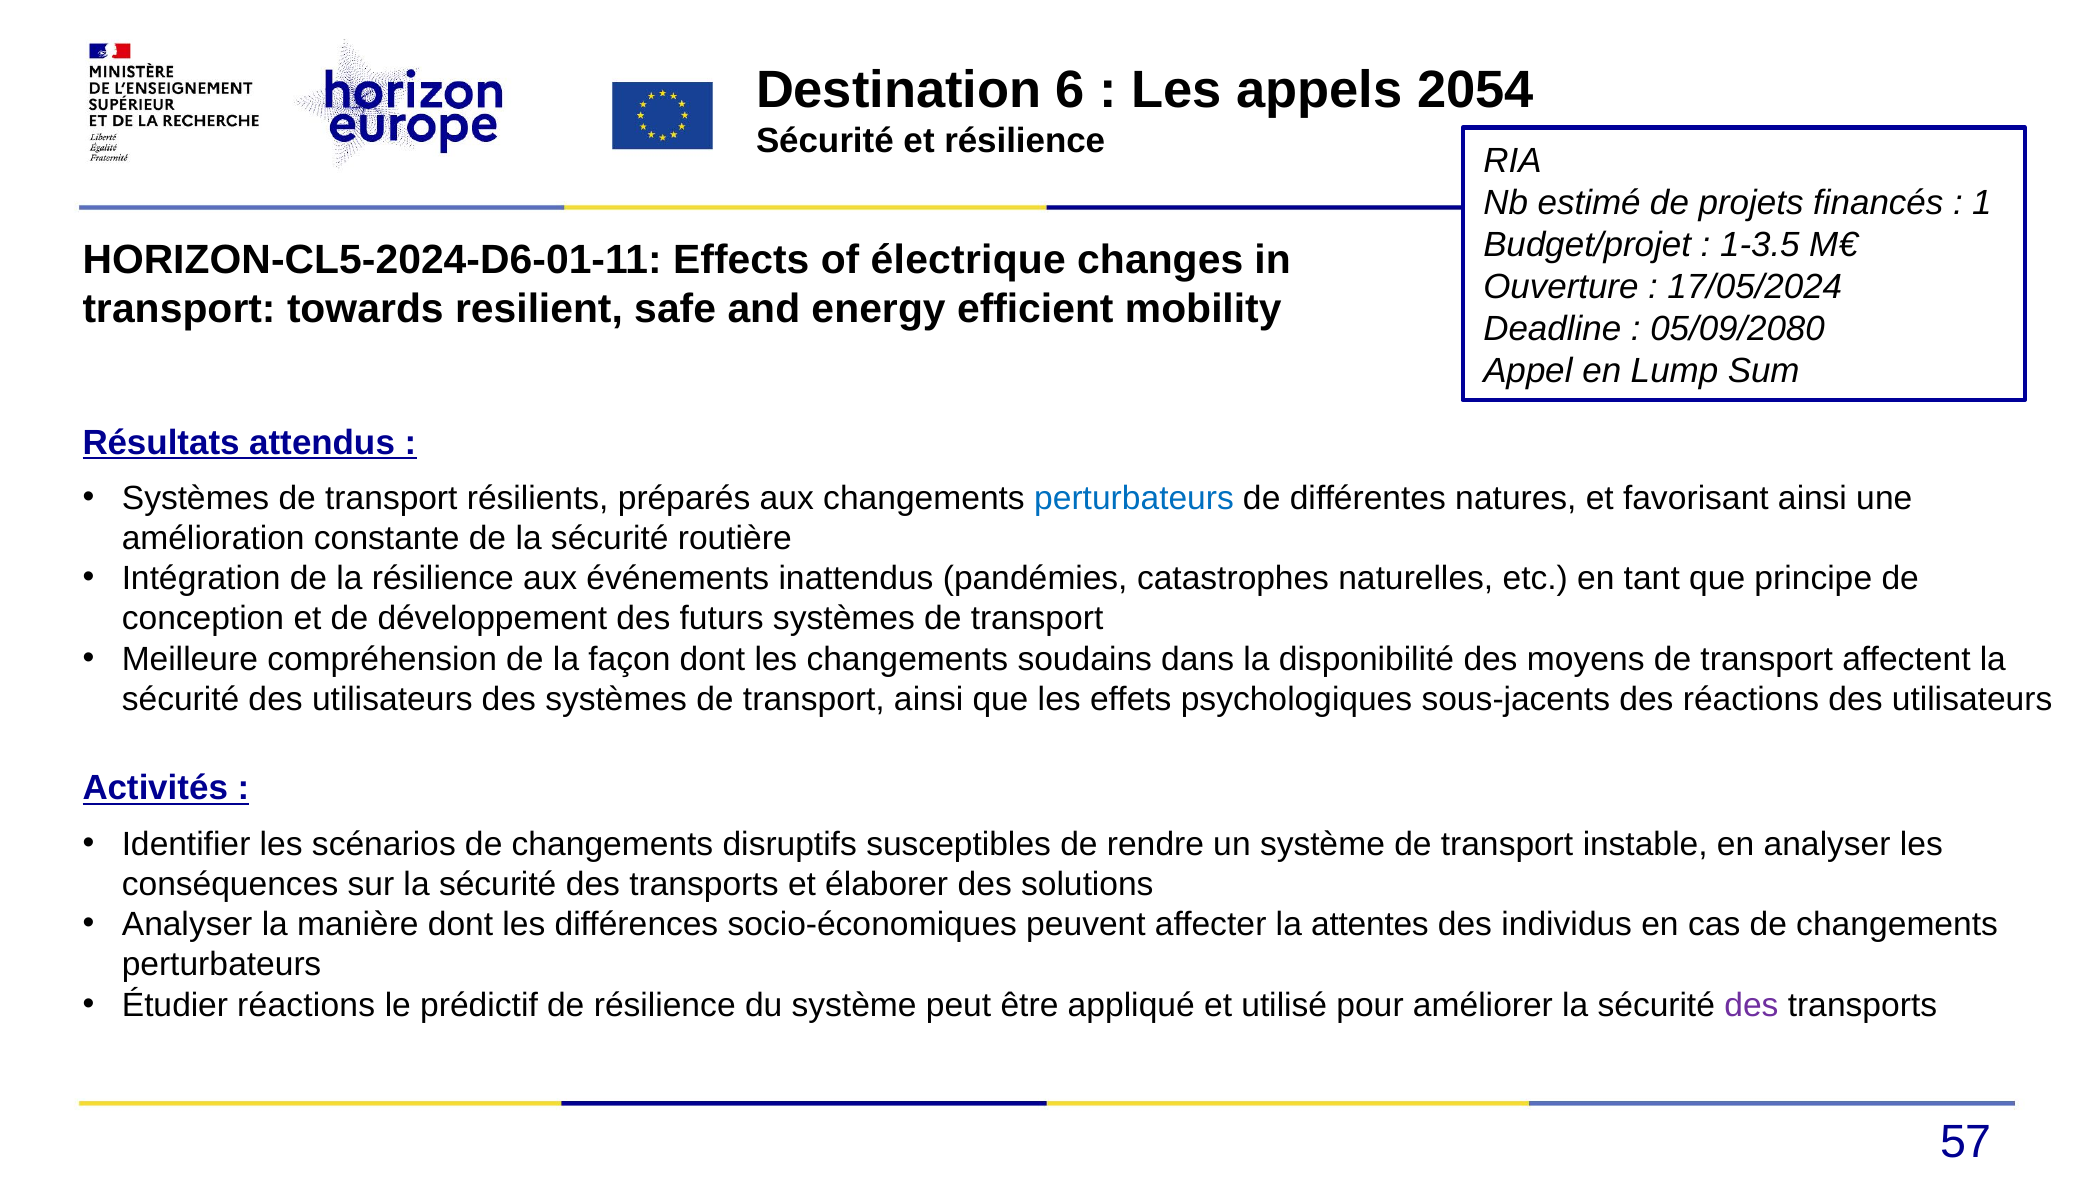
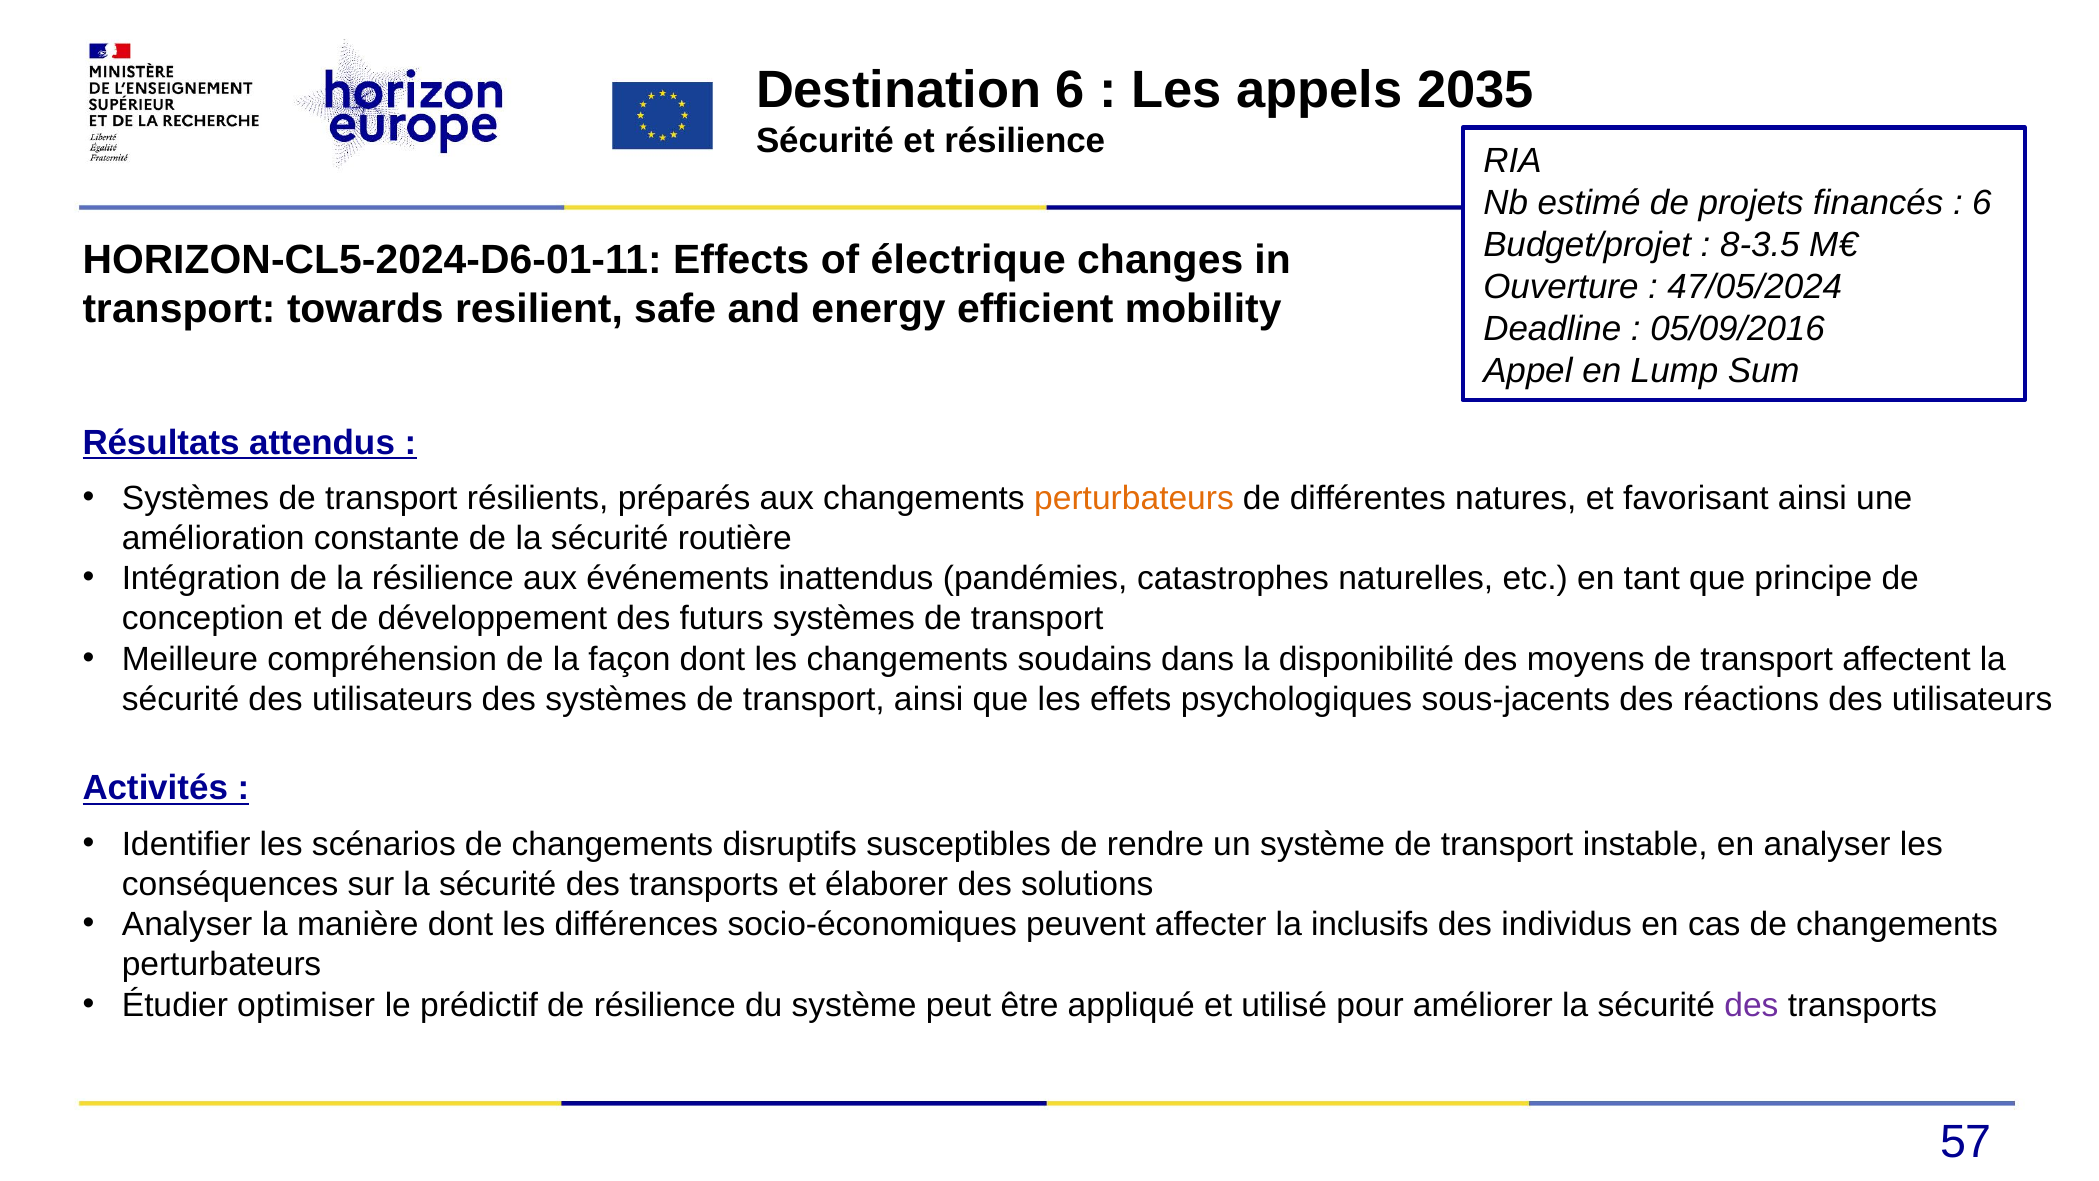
2054: 2054 -> 2035
1 at (1982, 203): 1 -> 6
1-3.5: 1-3.5 -> 8-3.5
17/05/2024: 17/05/2024 -> 47/05/2024
05/09/2080: 05/09/2080 -> 05/09/2016
perturbateurs at (1134, 498) colour: blue -> orange
attentes: attentes -> inclusifs
Étudier réactions: réactions -> optimiser
